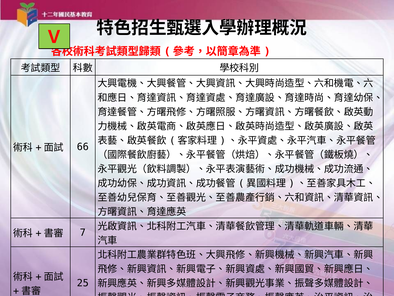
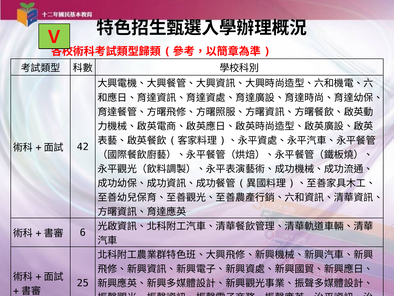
66: 66 -> 42
7: 7 -> 6
